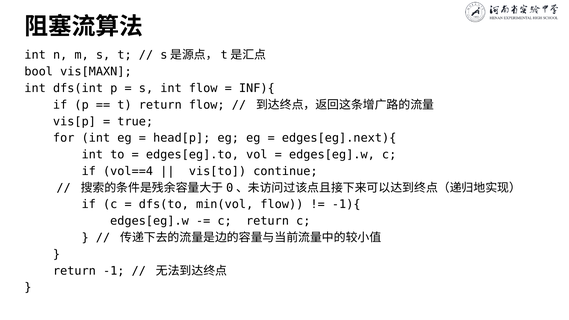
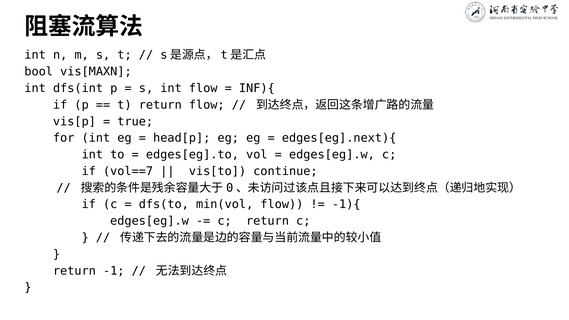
vol==4: vol==4 -> vol==7
